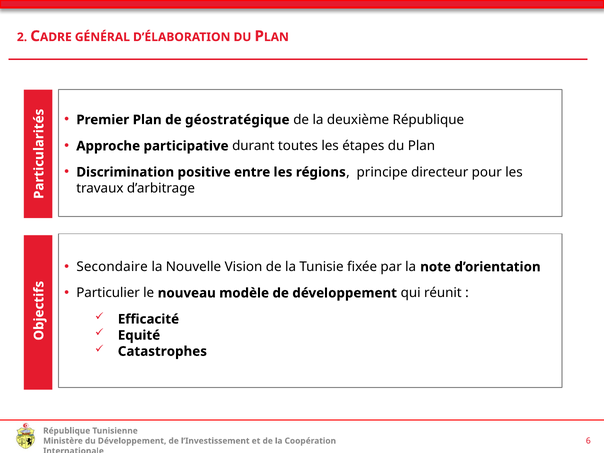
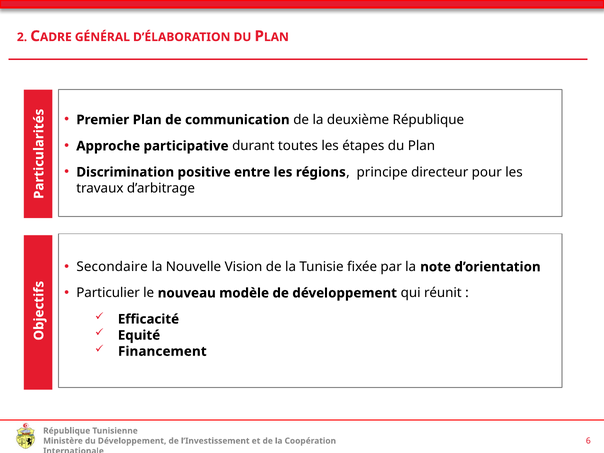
géostratégique: géostratégique -> communication
Catastrophes: Catastrophes -> Financement
